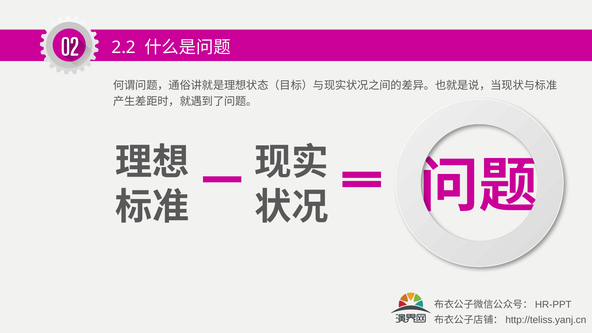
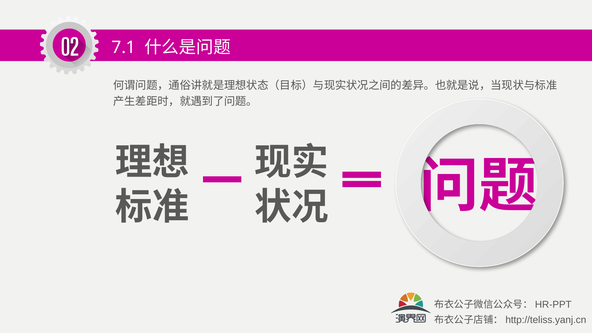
2.2: 2.2 -> 7.1
